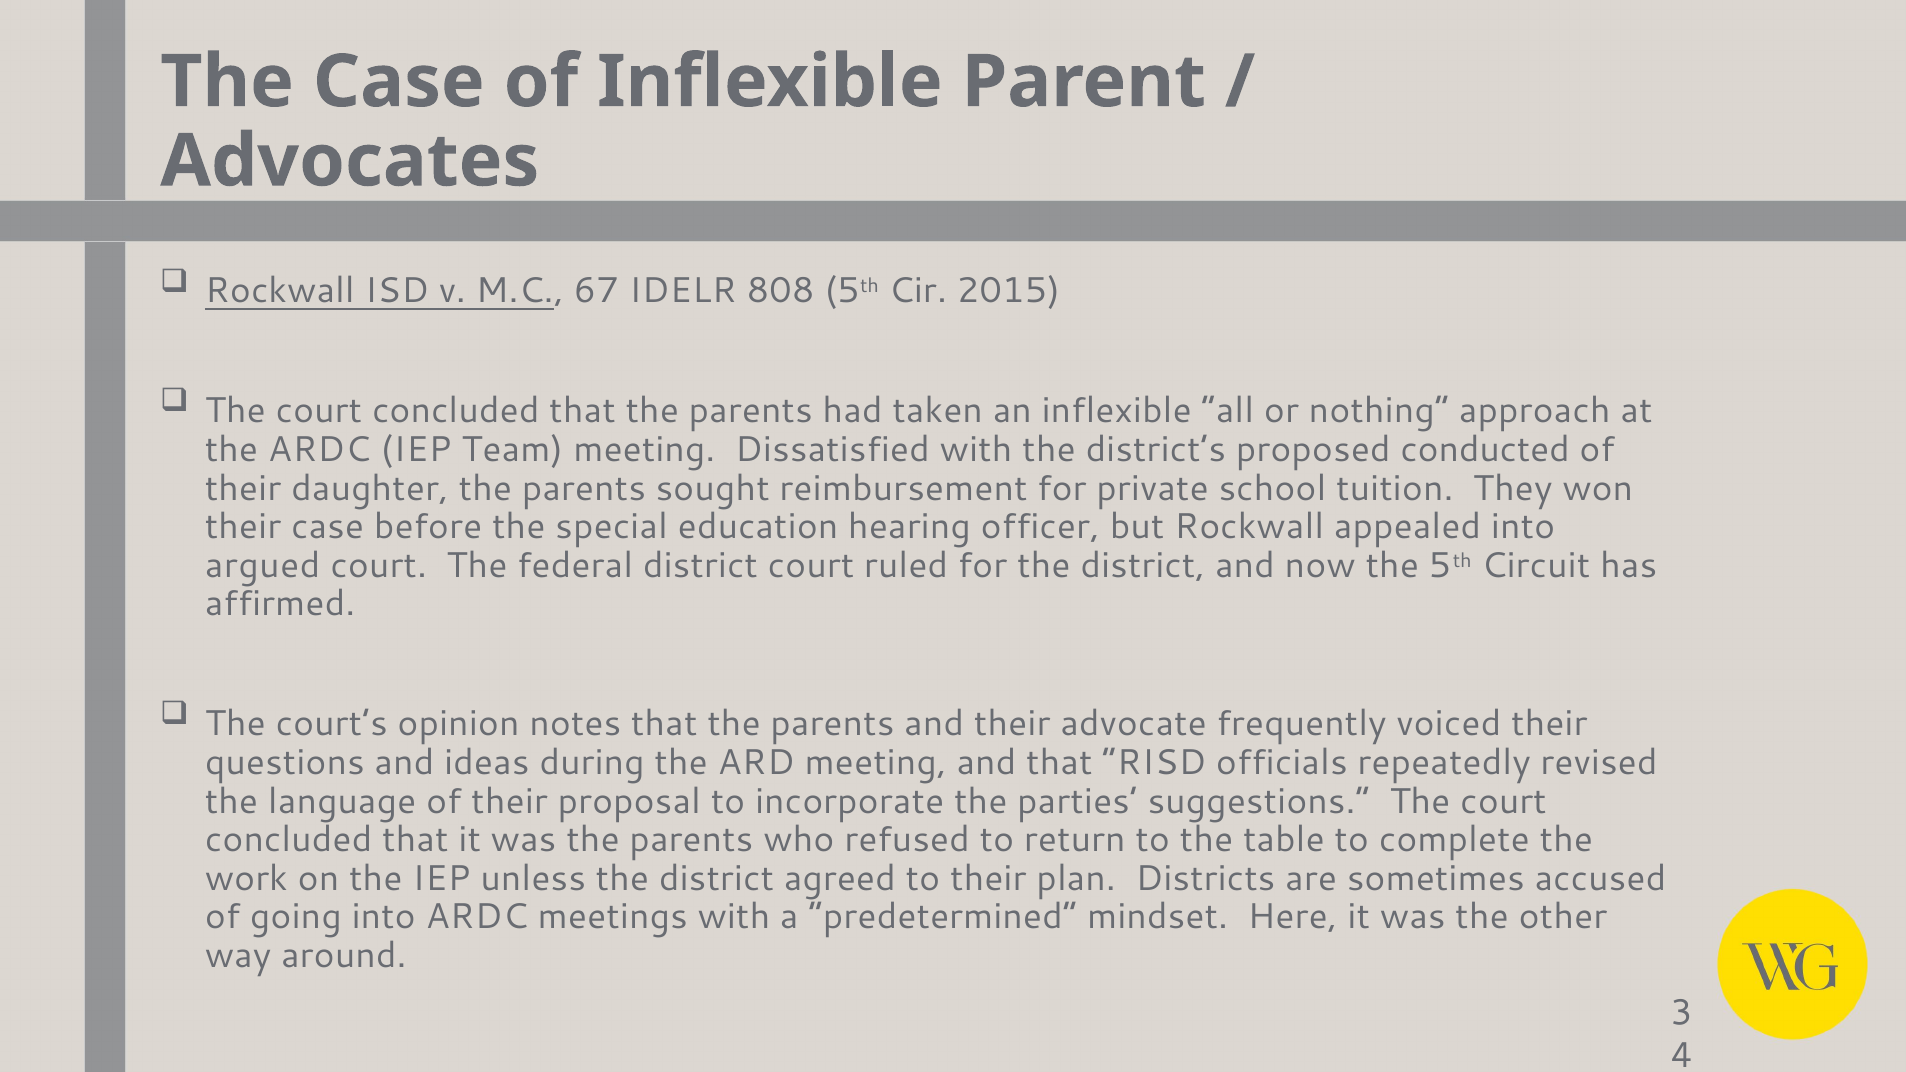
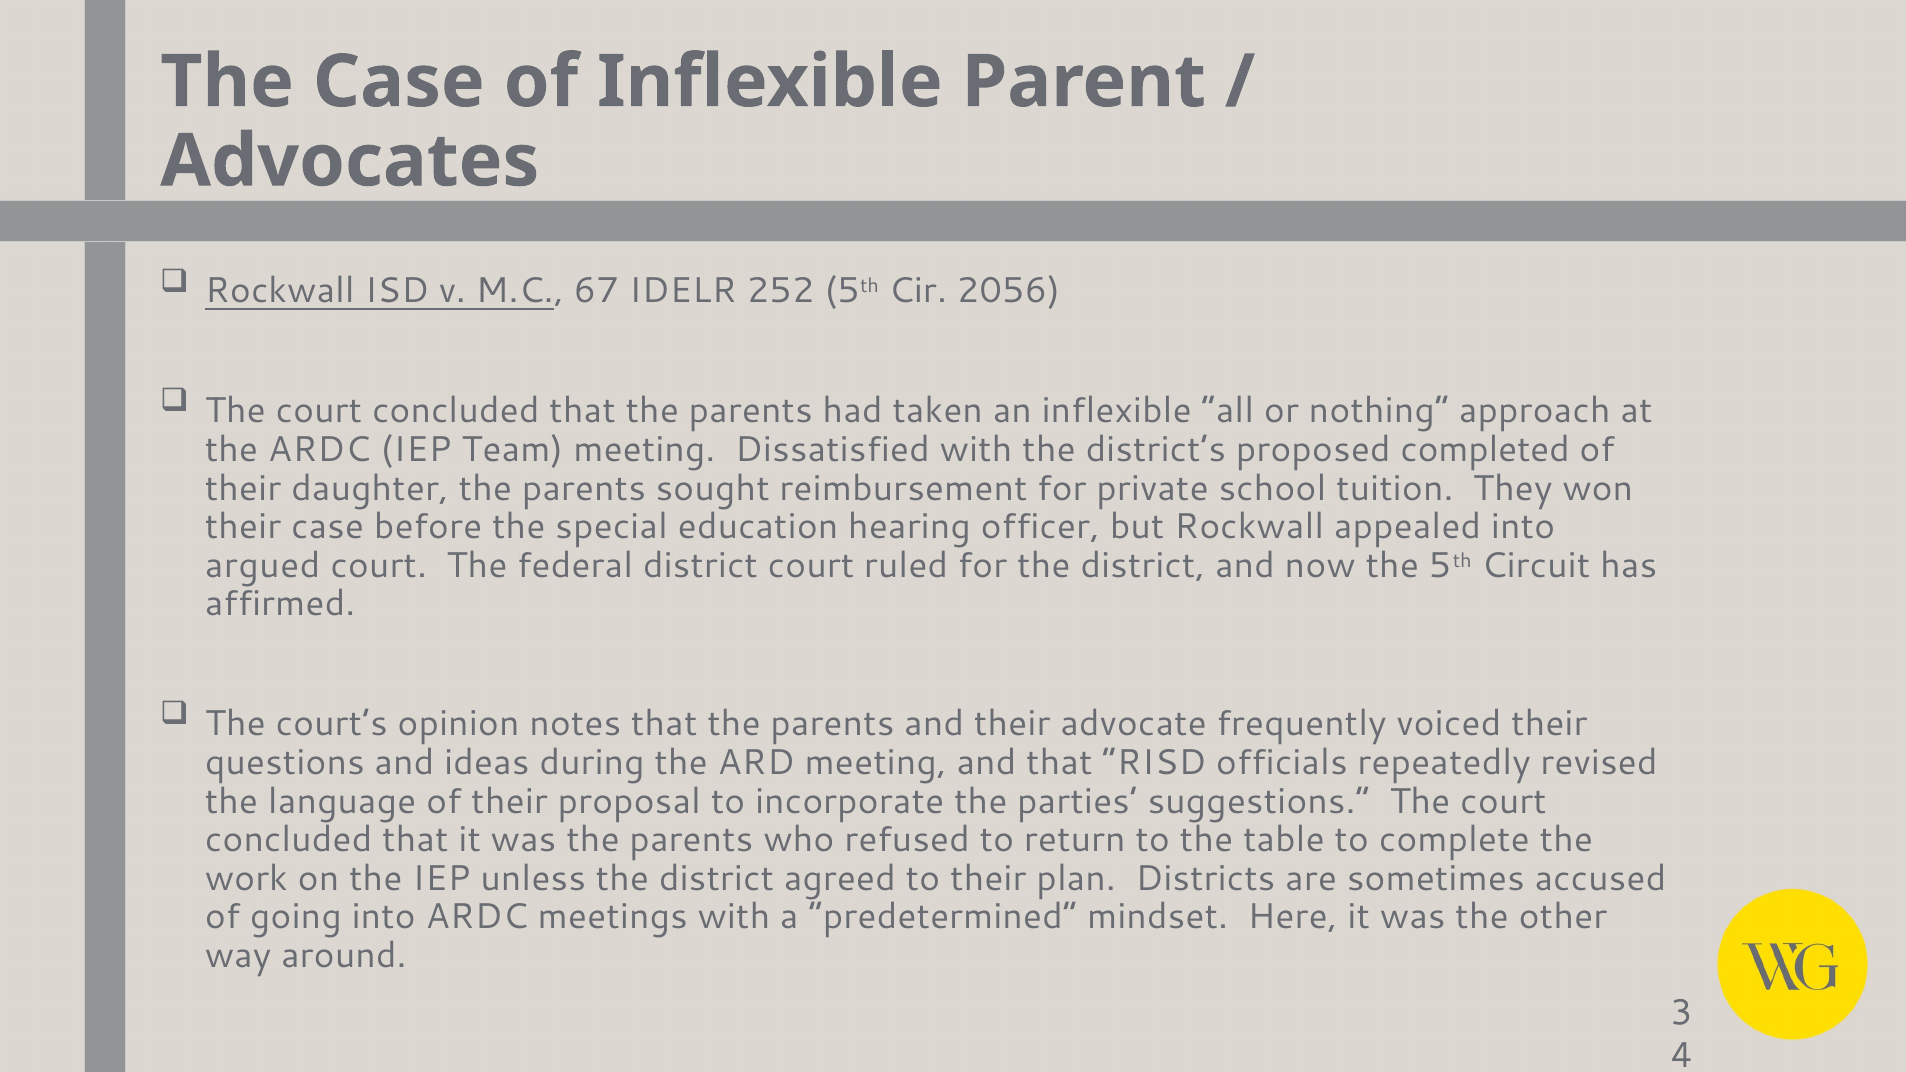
808: 808 -> 252
2015: 2015 -> 2056
conducted: conducted -> completed
